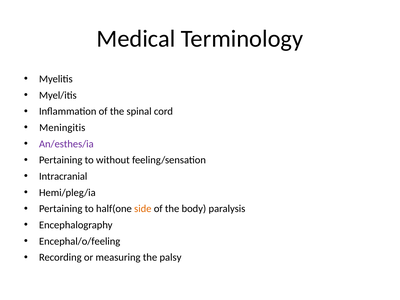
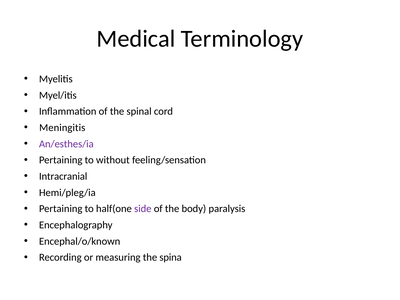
side colour: orange -> purple
Encephal/o/feeling: Encephal/o/feeling -> Encephal/o/known
palsy: palsy -> spina
